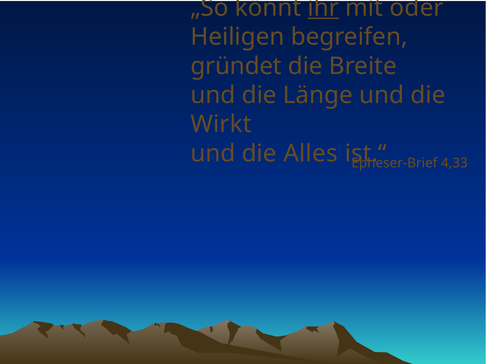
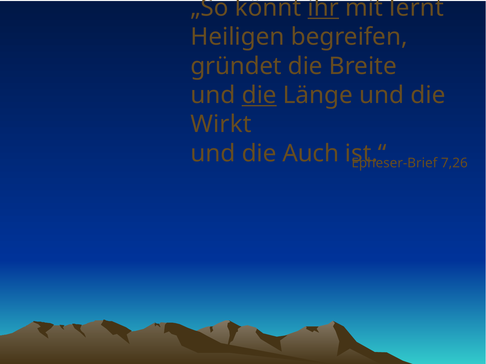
oder: oder -> lernt
die at (259, 95) underline: none -> present
Alles: Alles -> Auch
4,33: 4,33 -> 7,26
